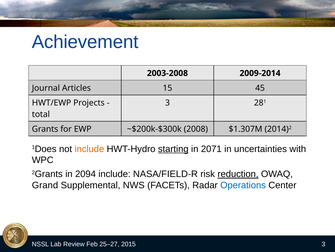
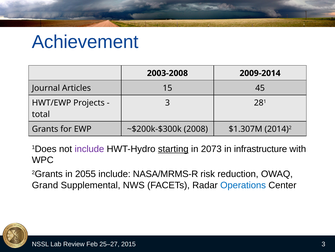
include at (89, 148) colour: orange -> purple
2071: 2071 -> 2073
uncertainties: uncertainties -> infrastructure
2094: 2094 -> 2055
NASA/FIELD-R: NASA/FIELD-R -> NASA/MRMS-R
reduction underline: present -> none
